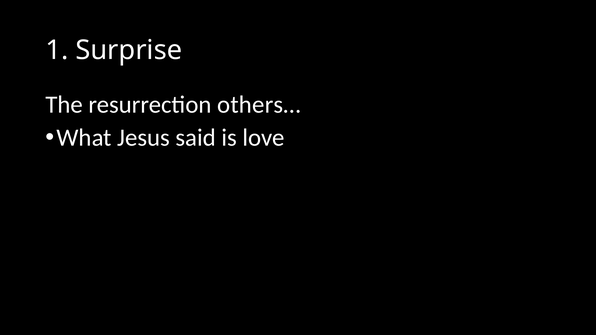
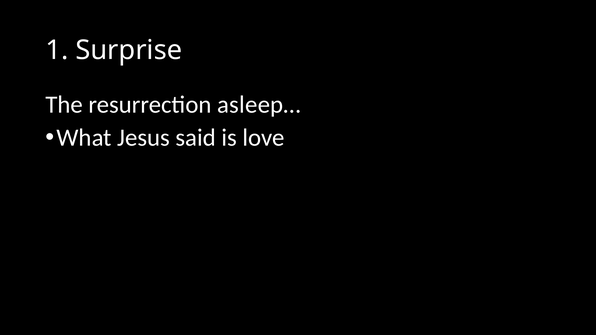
others…: others… -> asleep…
